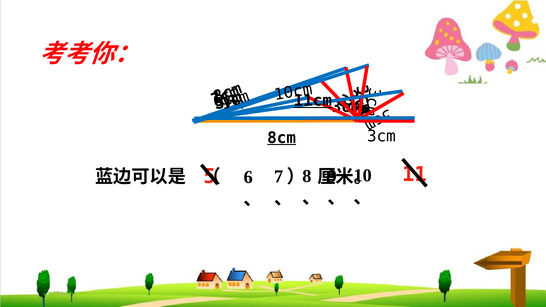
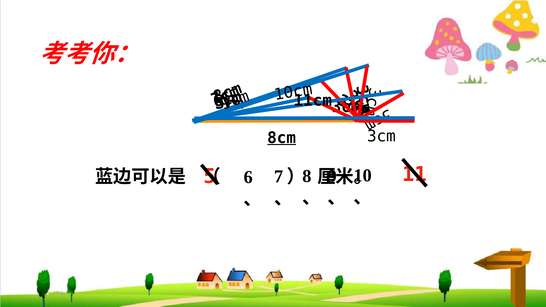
11cm underline: present -> none
